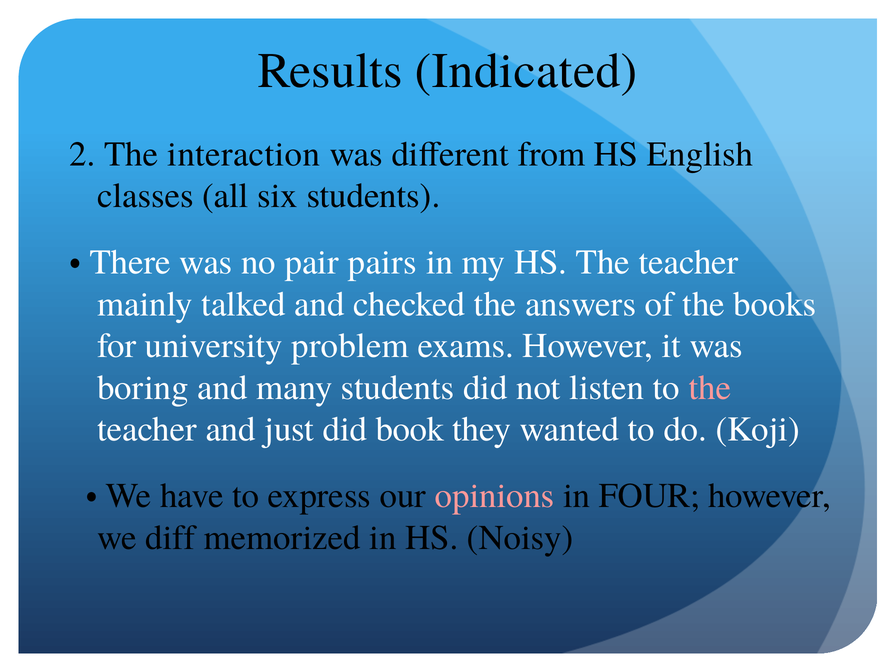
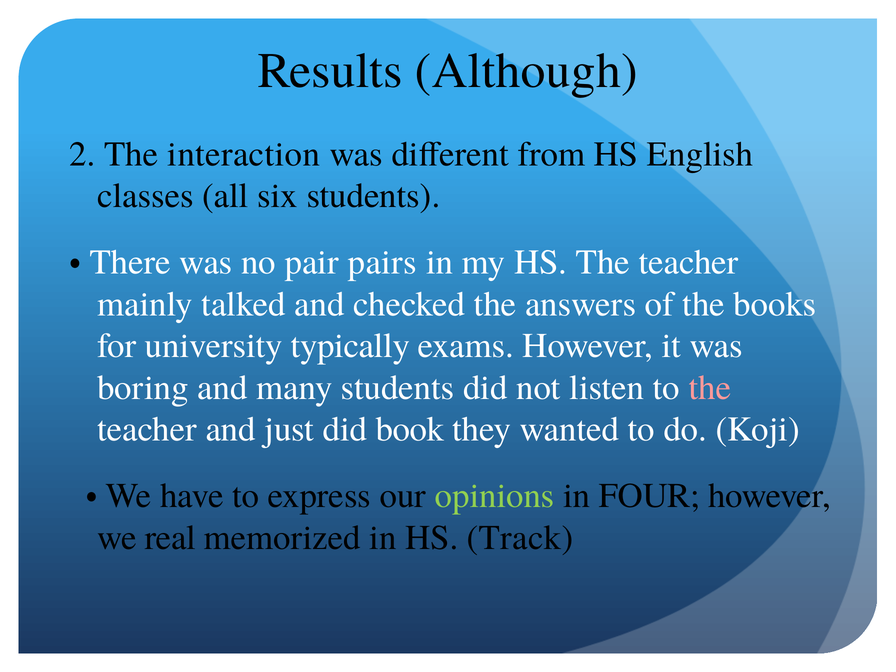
Indicated: Indicated -> Although
problem: problem -> typically
opinions colour: pink -> light green
diff: diff -> real
Noisy: Noisy -> Track
